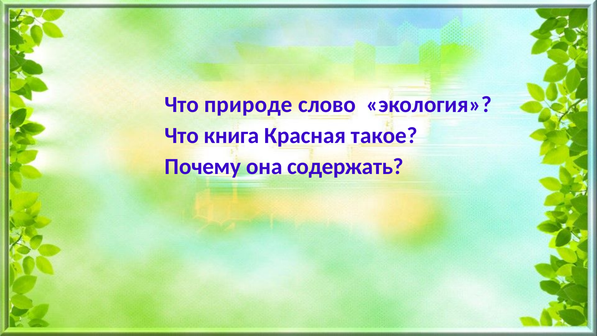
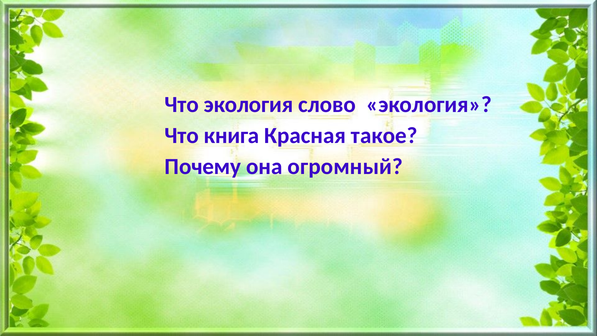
Что природе: природе -> экология
содержать: содержать -> огромный
